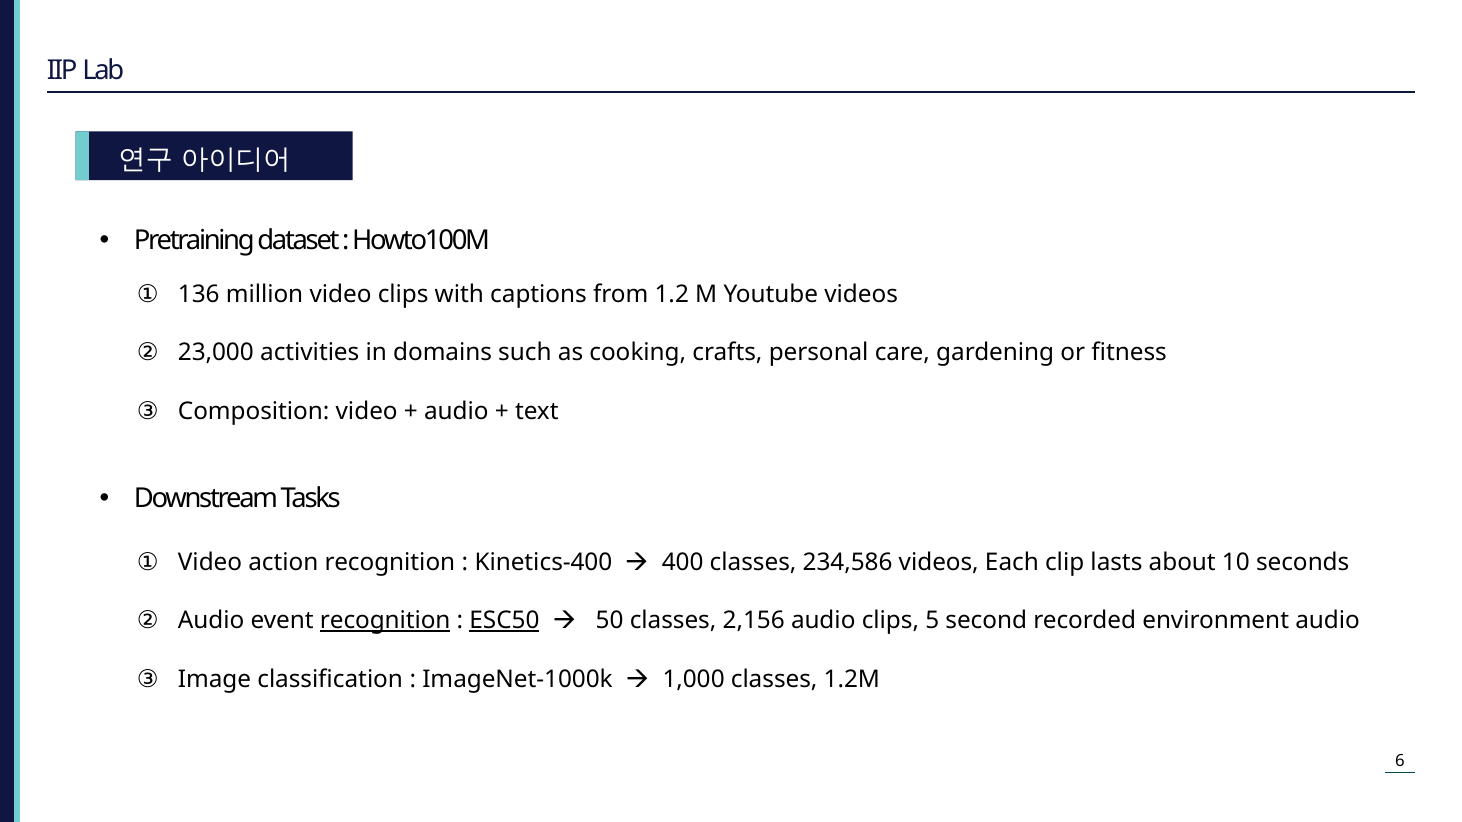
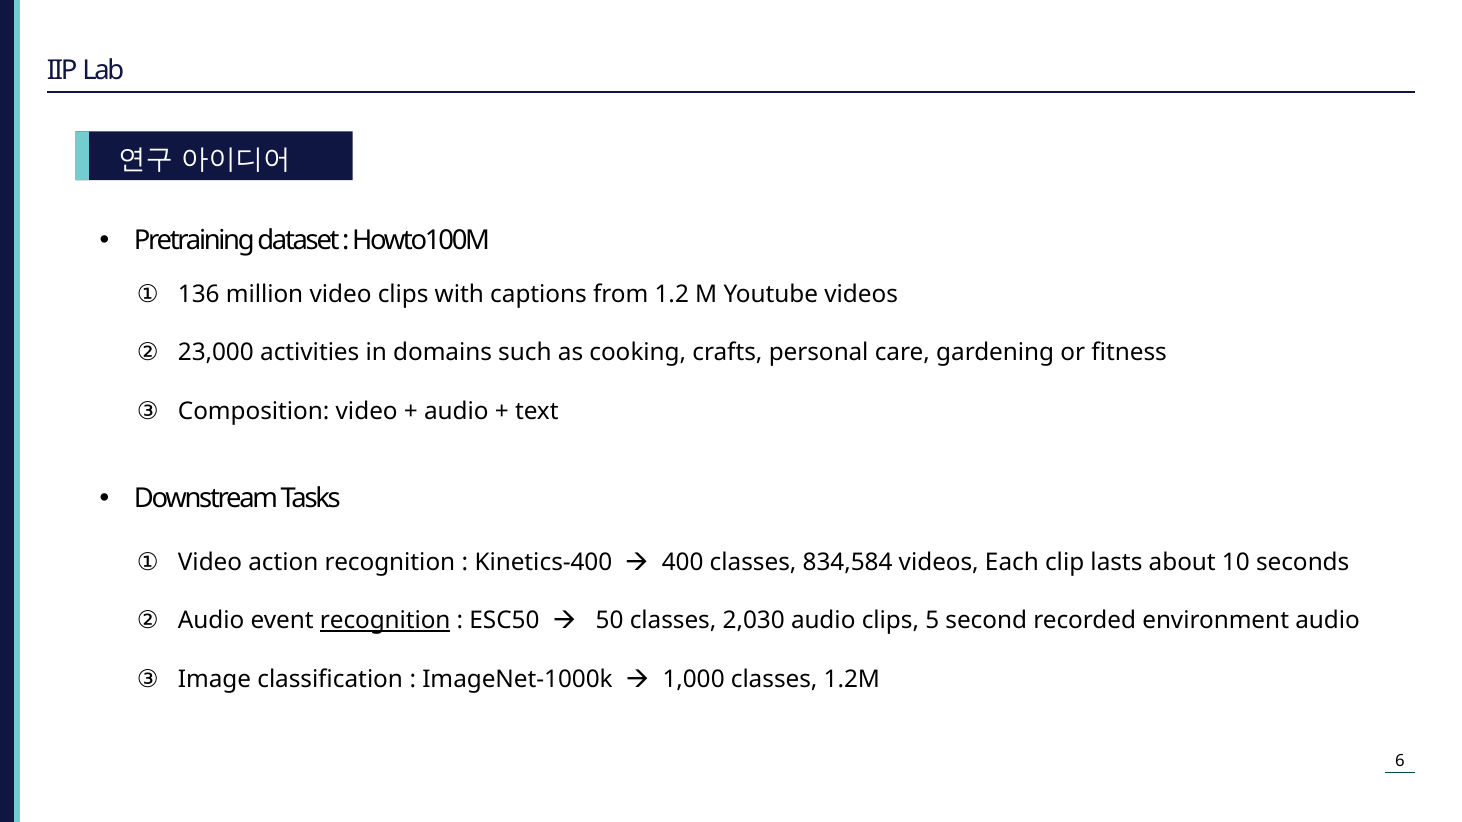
234,586: 234,586 -> 834,584
ESC50 underline: present -> none
2,156: 2,156 -> 2,030
